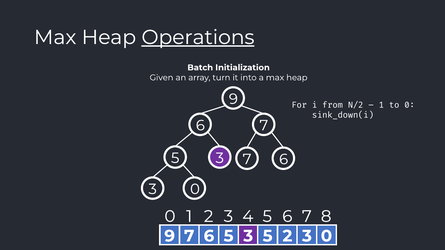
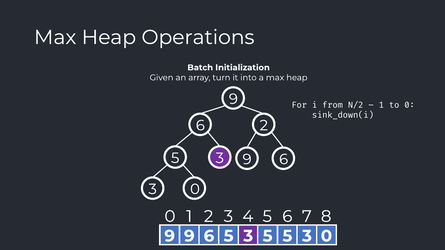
Operations underline: present -> none
6 7: 7 -> 2
3 7: 7 -> 9
9 7: 7 -> 9
5 2: 2 -> 5
